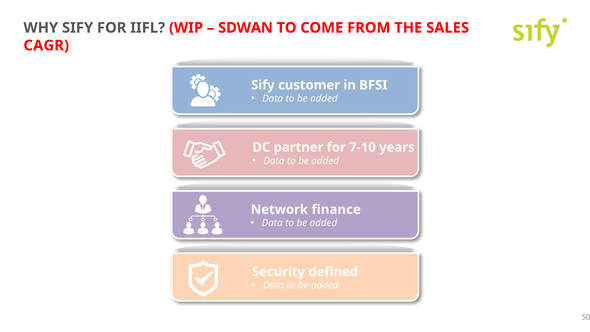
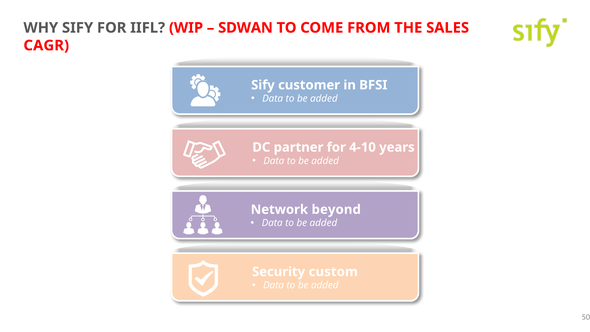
7-10: 7-10 -> 4-10
finance: finance -> beyond
defined: defined -> custom
